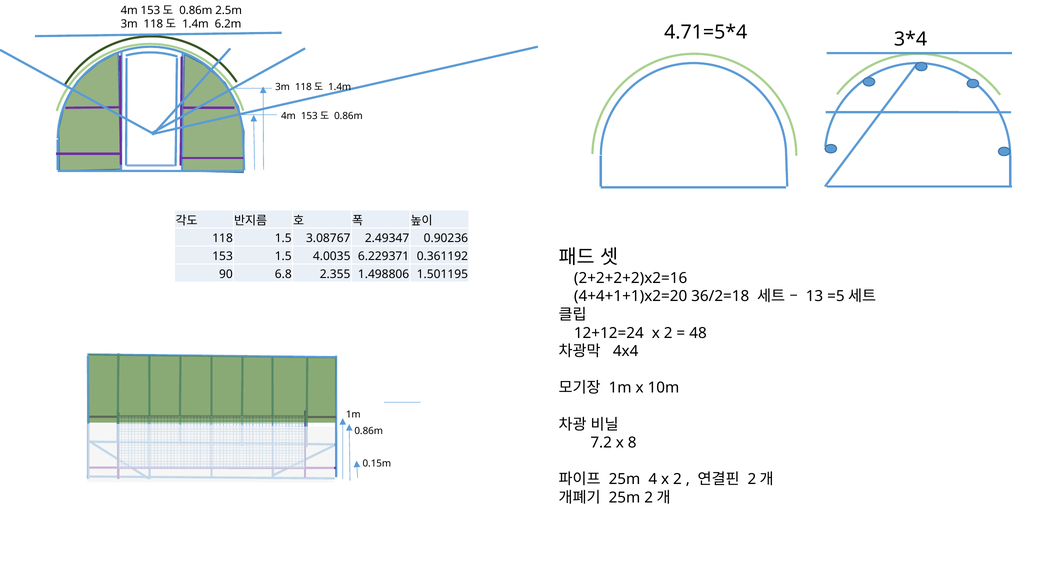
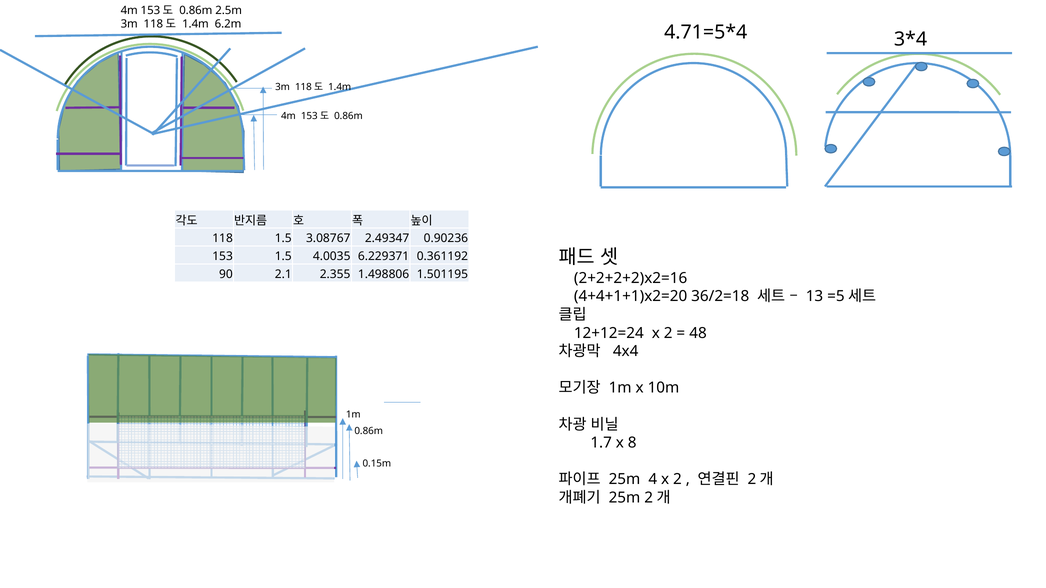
6.8: 6.8 -> 2.1
7.2: 7.2 -> 1.7
